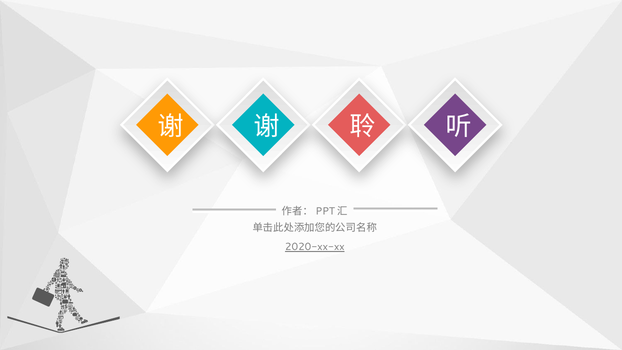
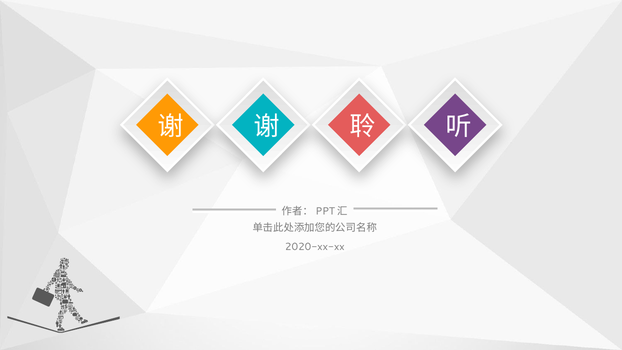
2020-xx-xx underline: present -> none
